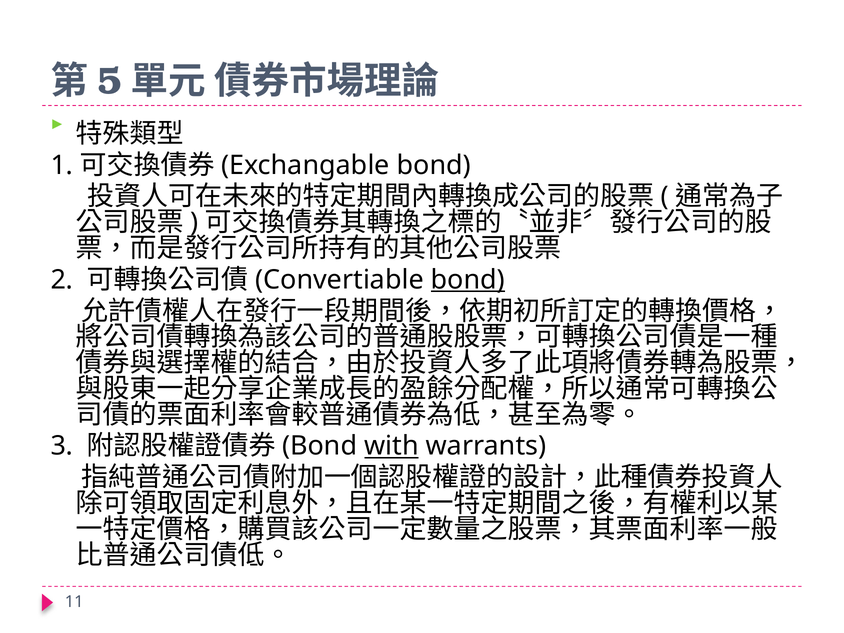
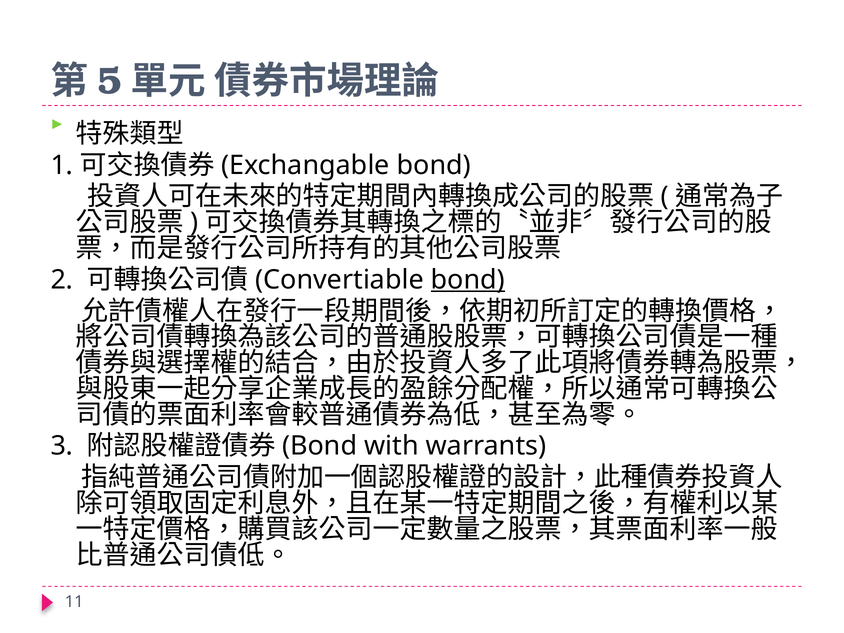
with underline: present -> none
